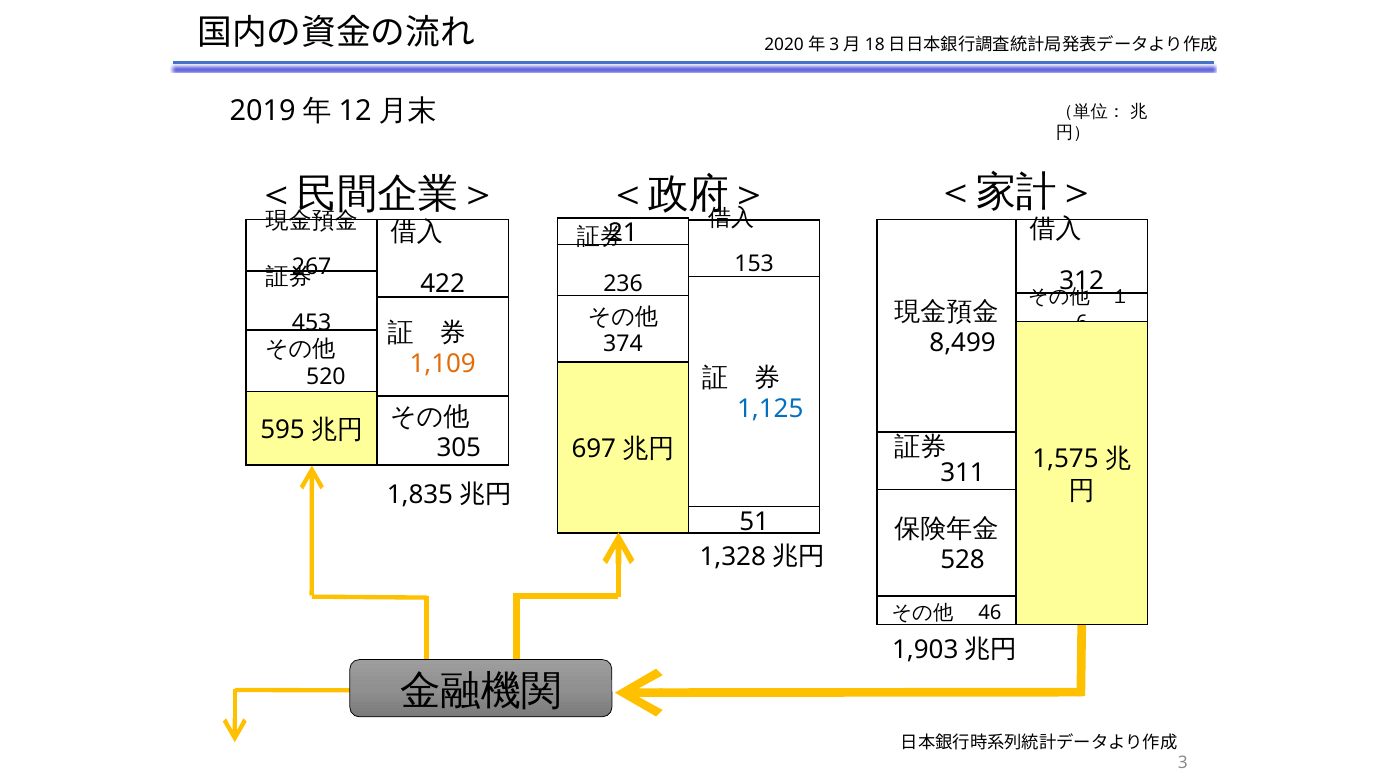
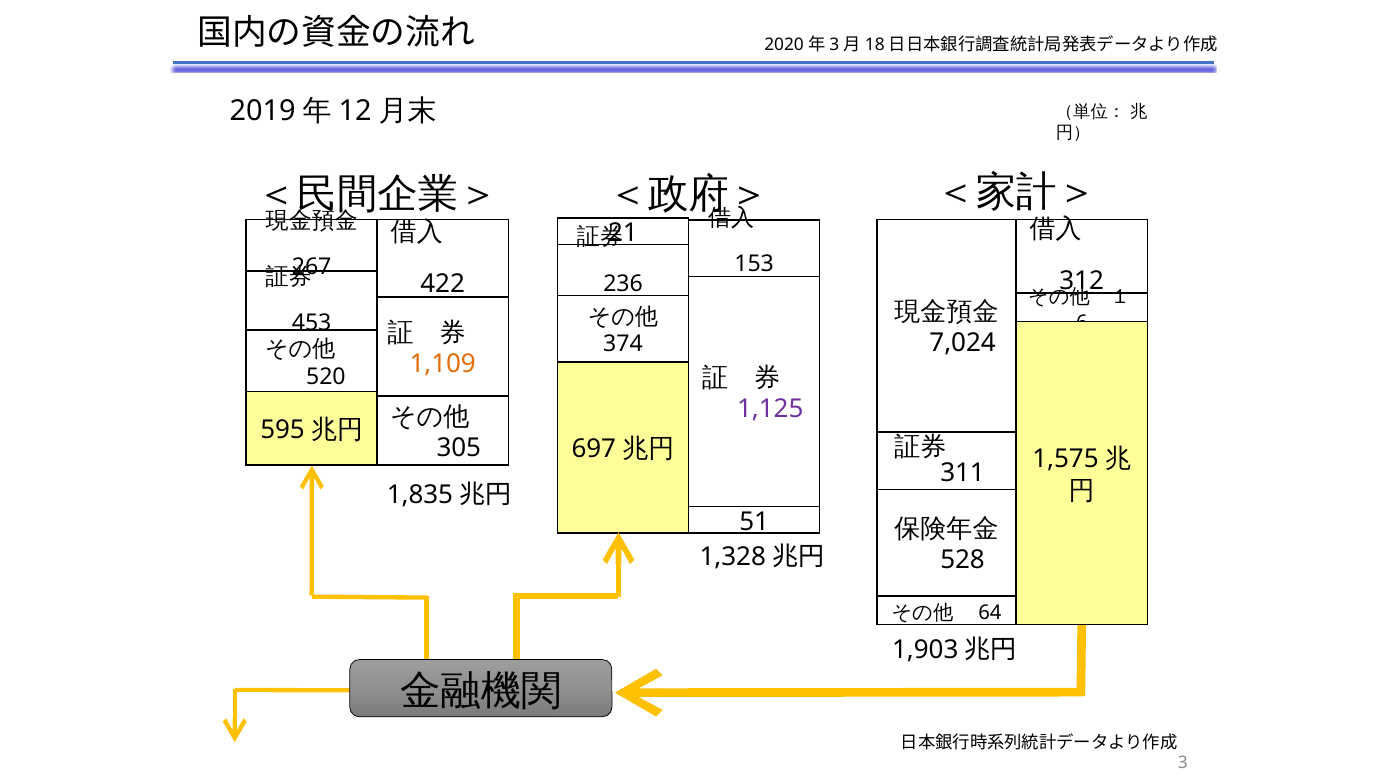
8,499: 8,499 -> 7,024
1,125 colour: blue -> purple
46: 46 -> 64
